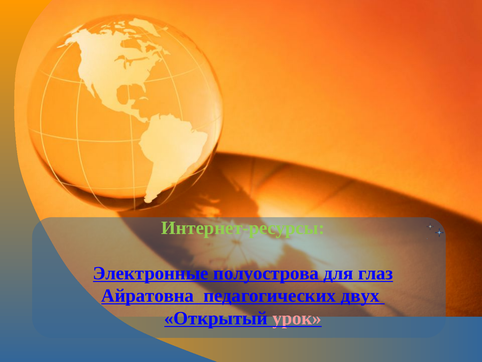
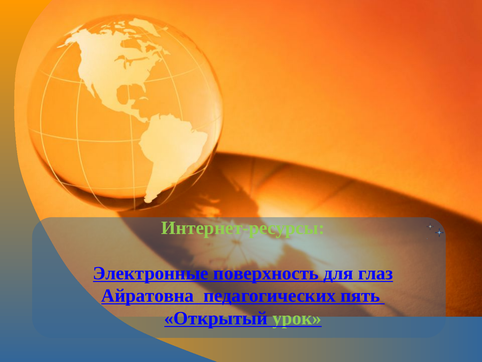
полуострова: полуострова -> поверхность
двух: двух -> пять
урок colour: pink -> light green
